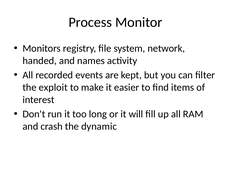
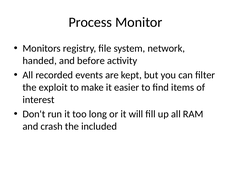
names: names -> before
dynamic: dynamic -> included
